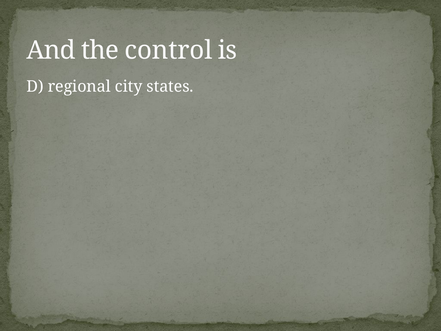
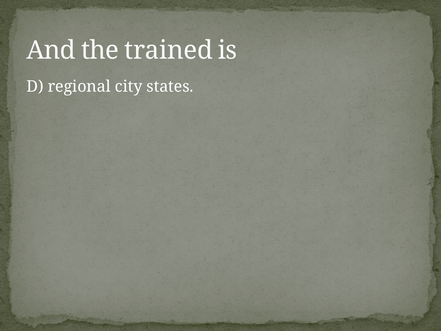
control: control -> trained
